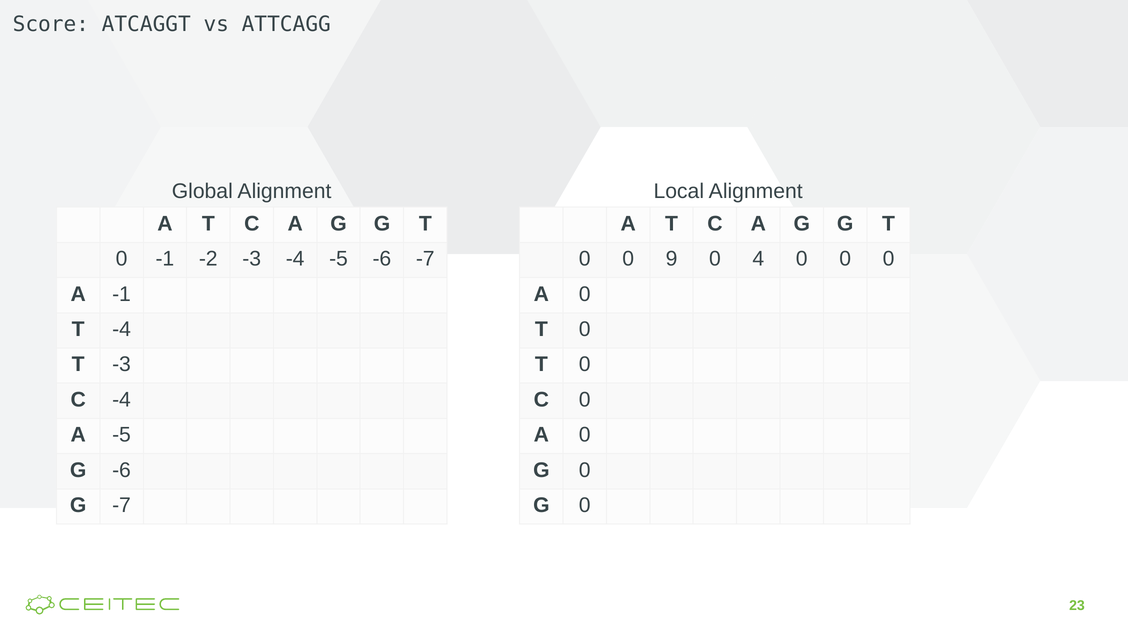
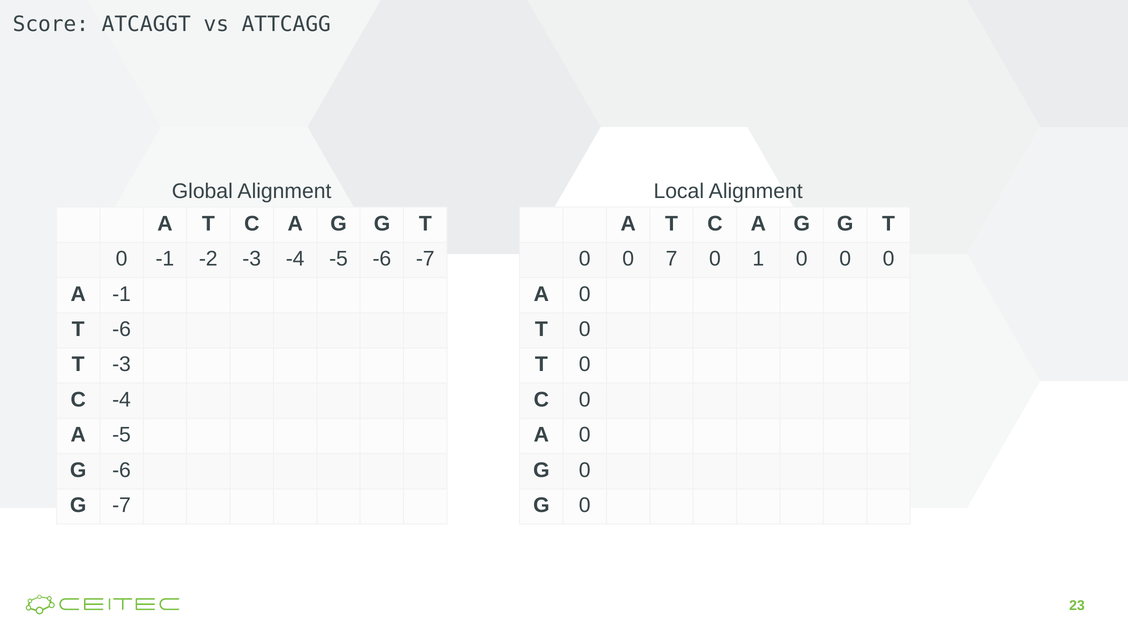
9: 9 -> 7
4: 4 -> 1
T -4: -4 -> -6
